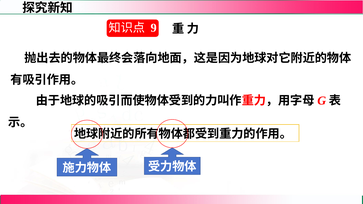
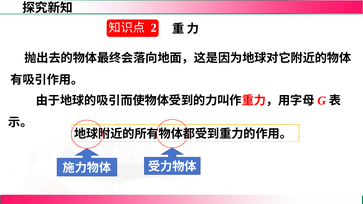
9: 9 -> 2
